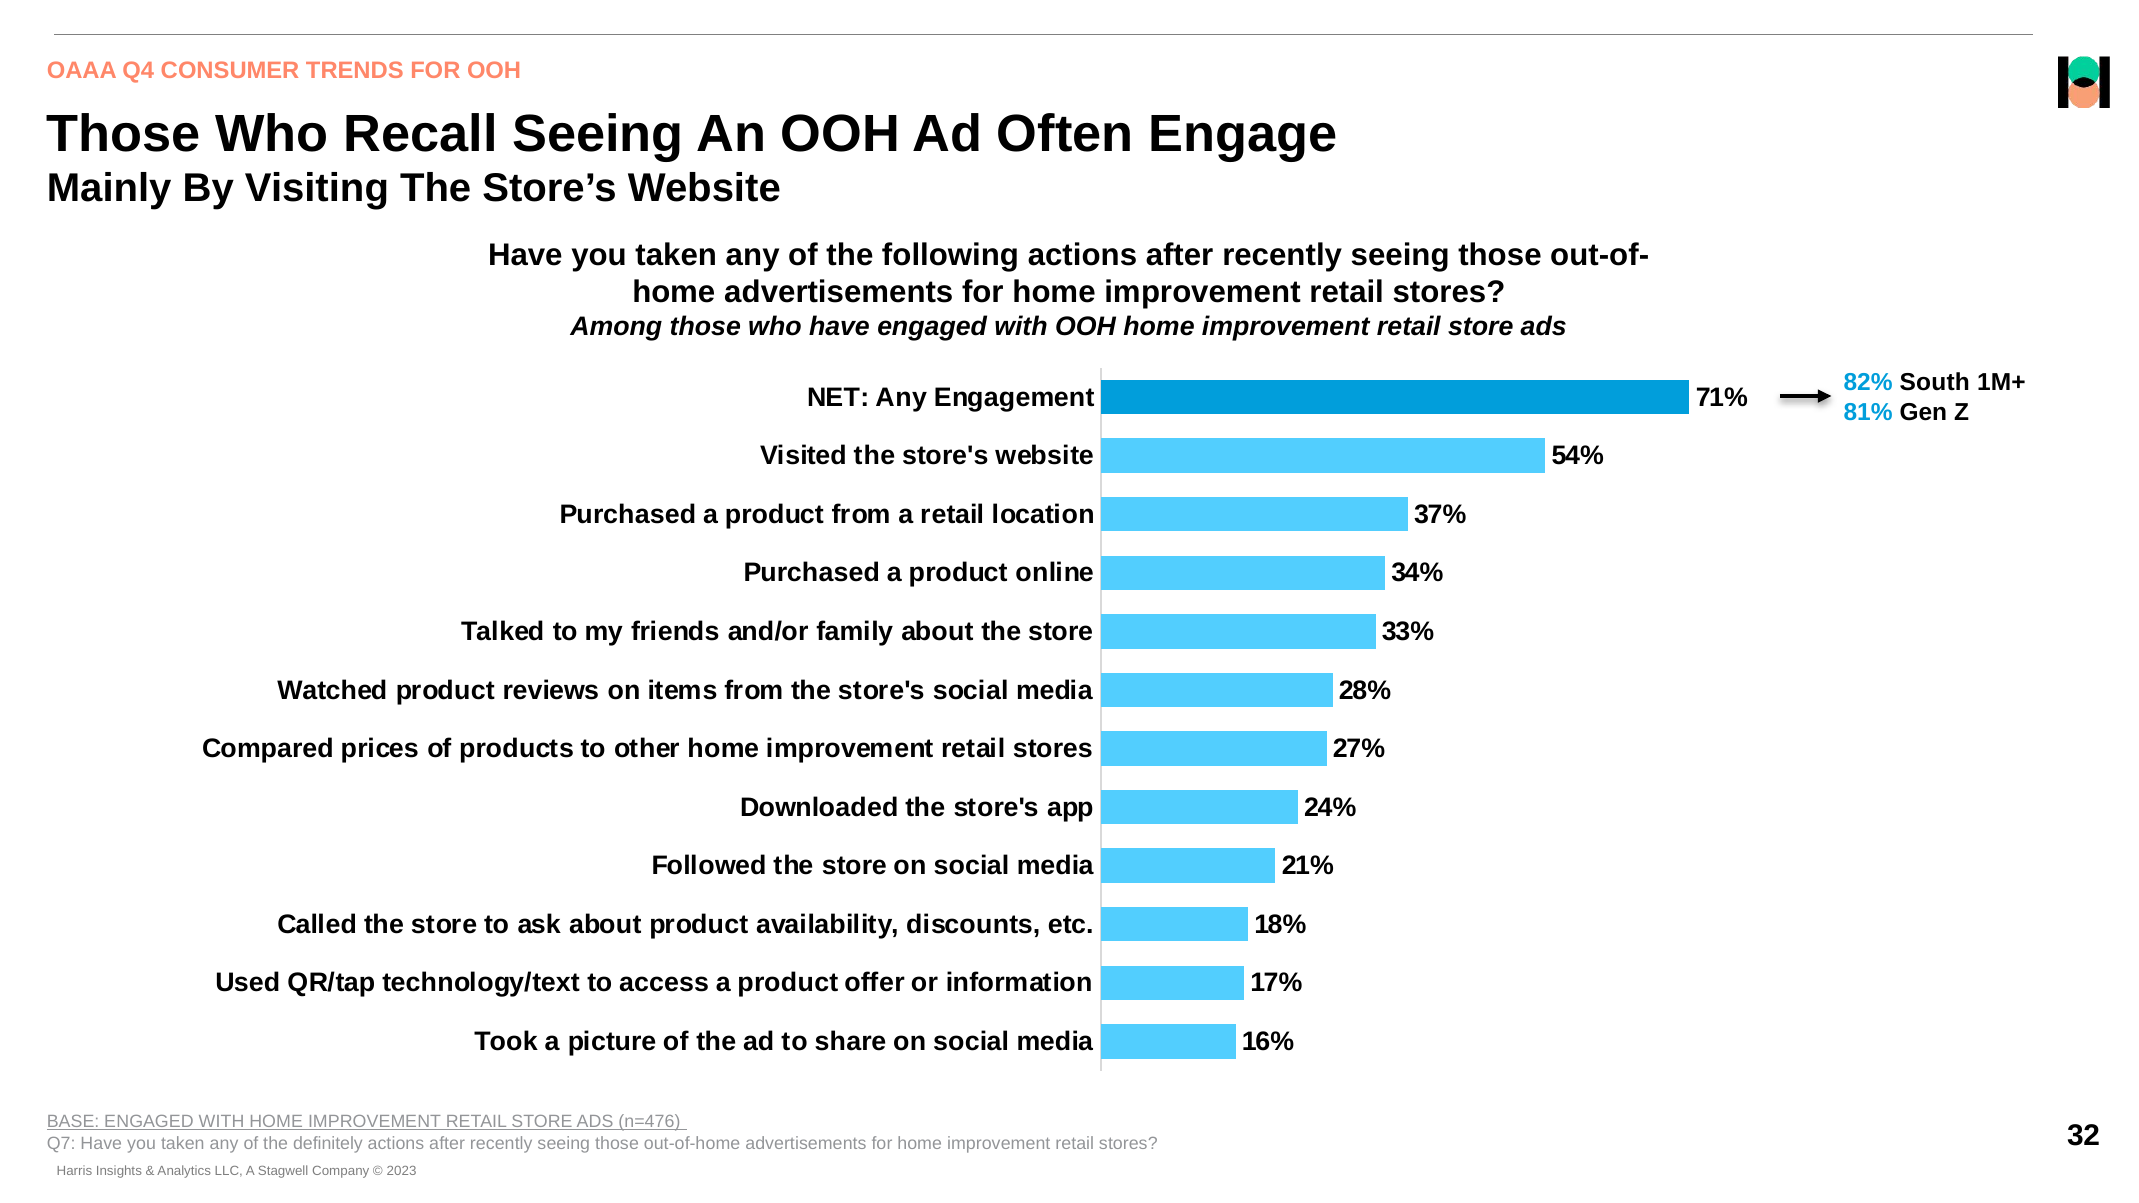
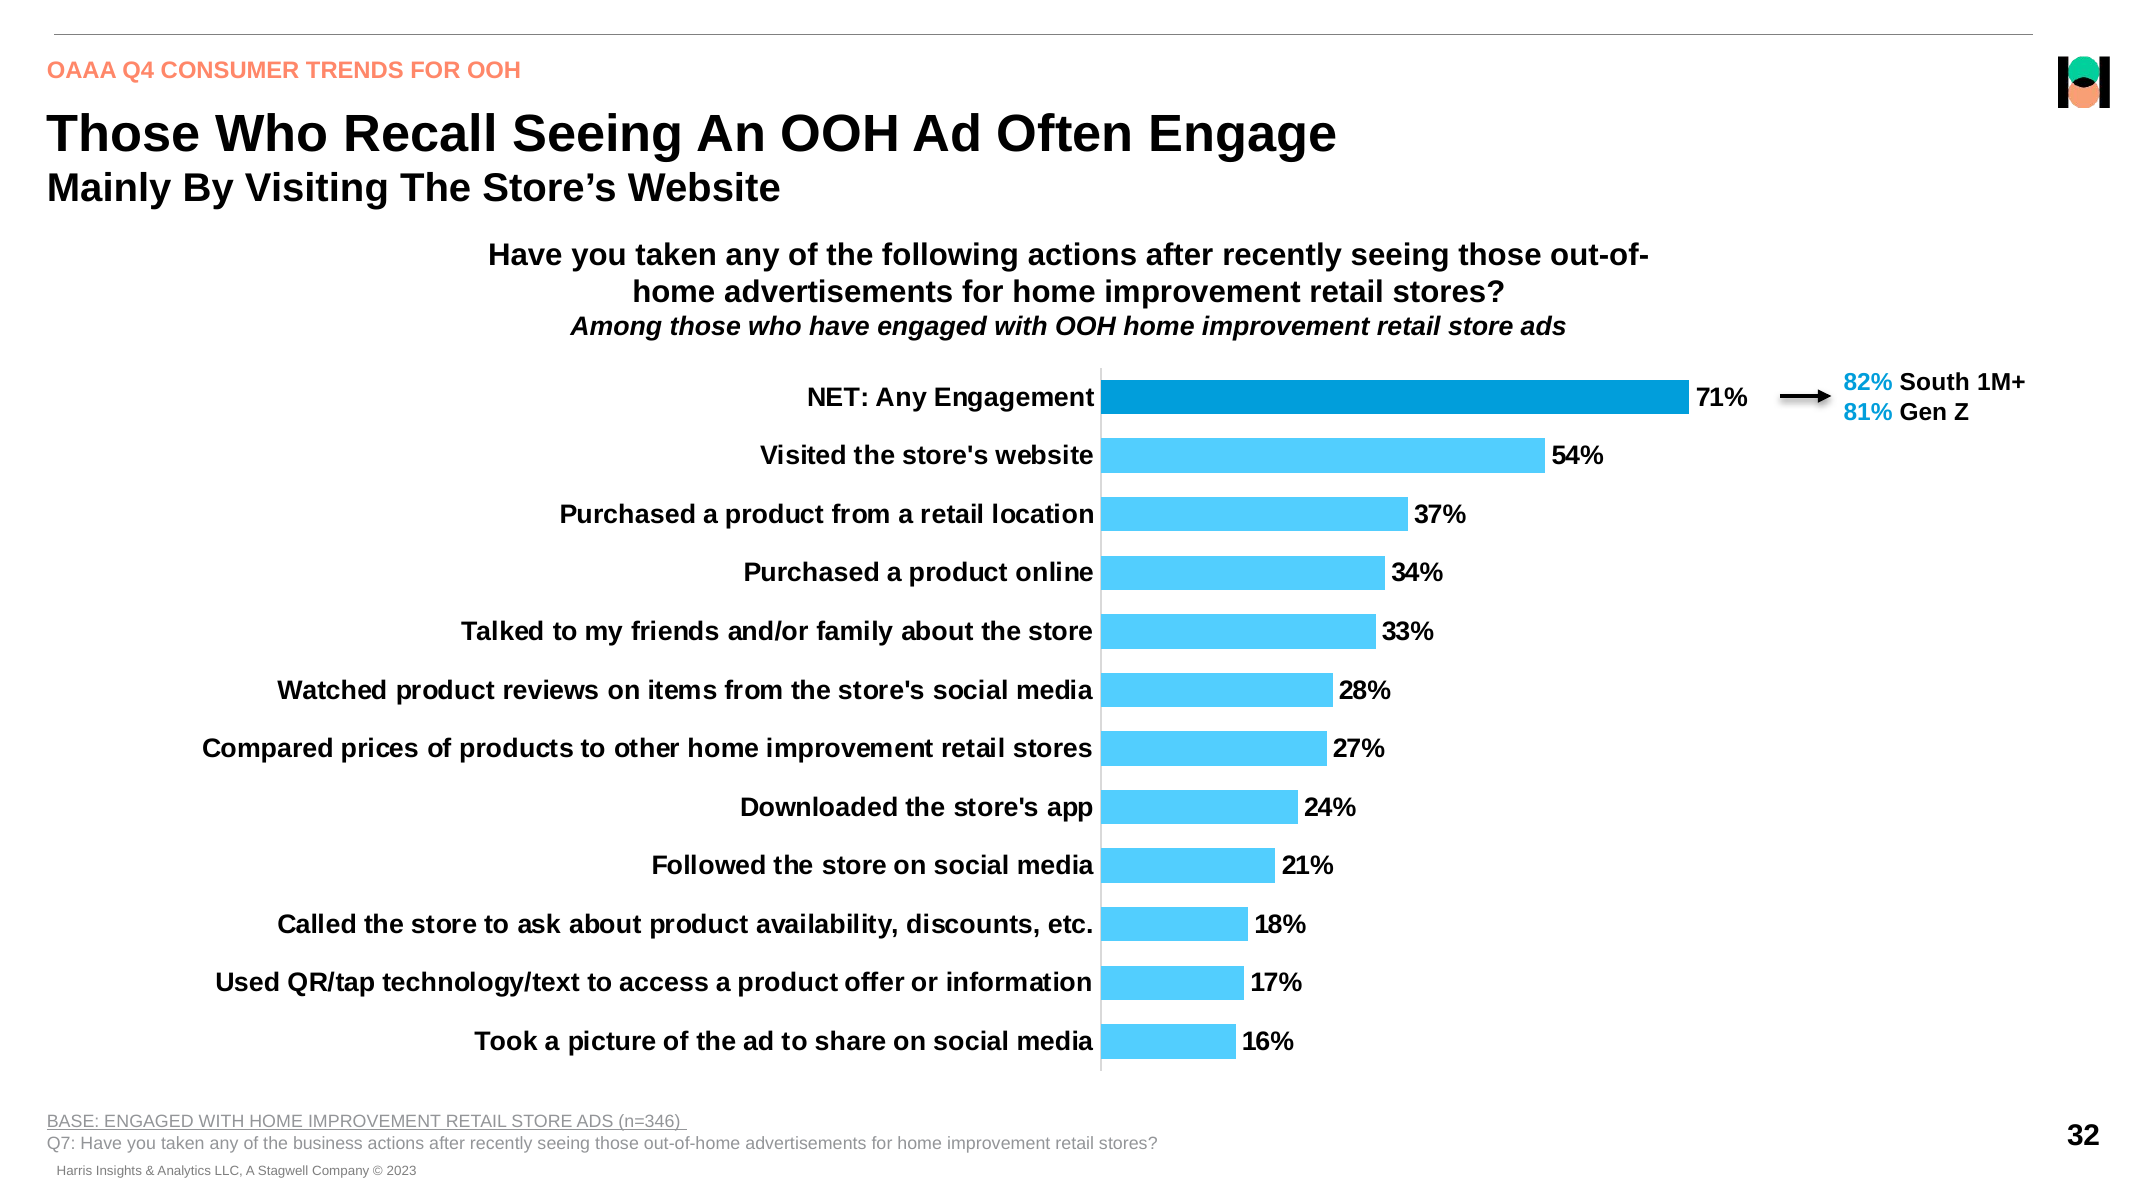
n=476: n=476 -> n=346
definitely: definitely -> business
